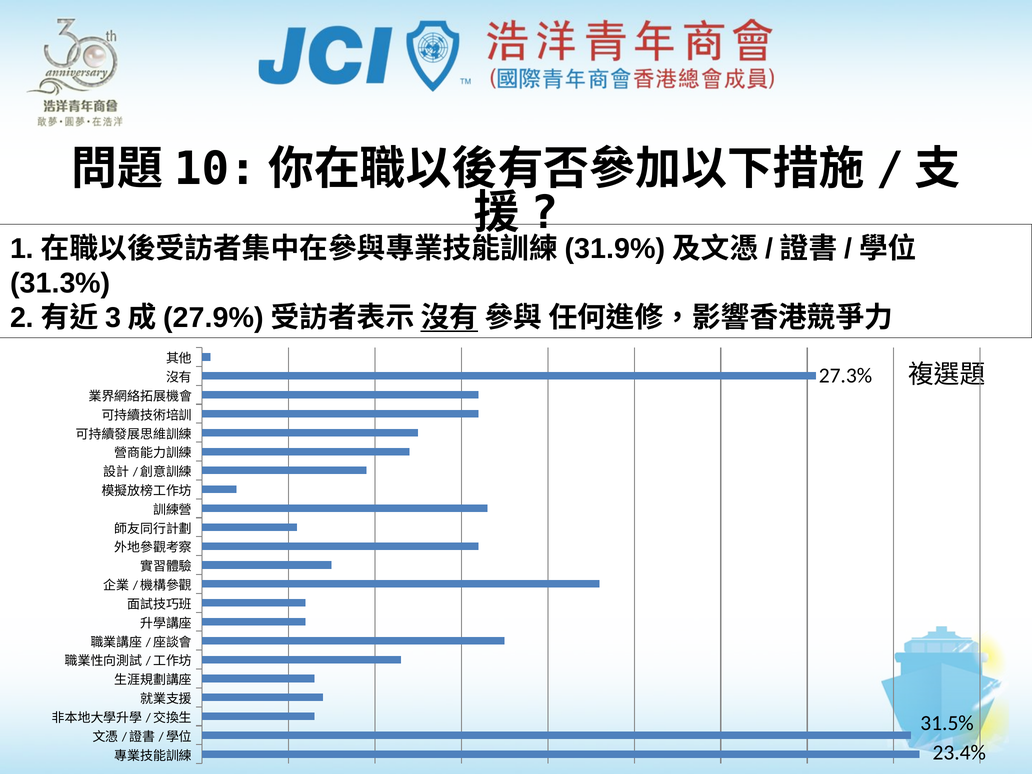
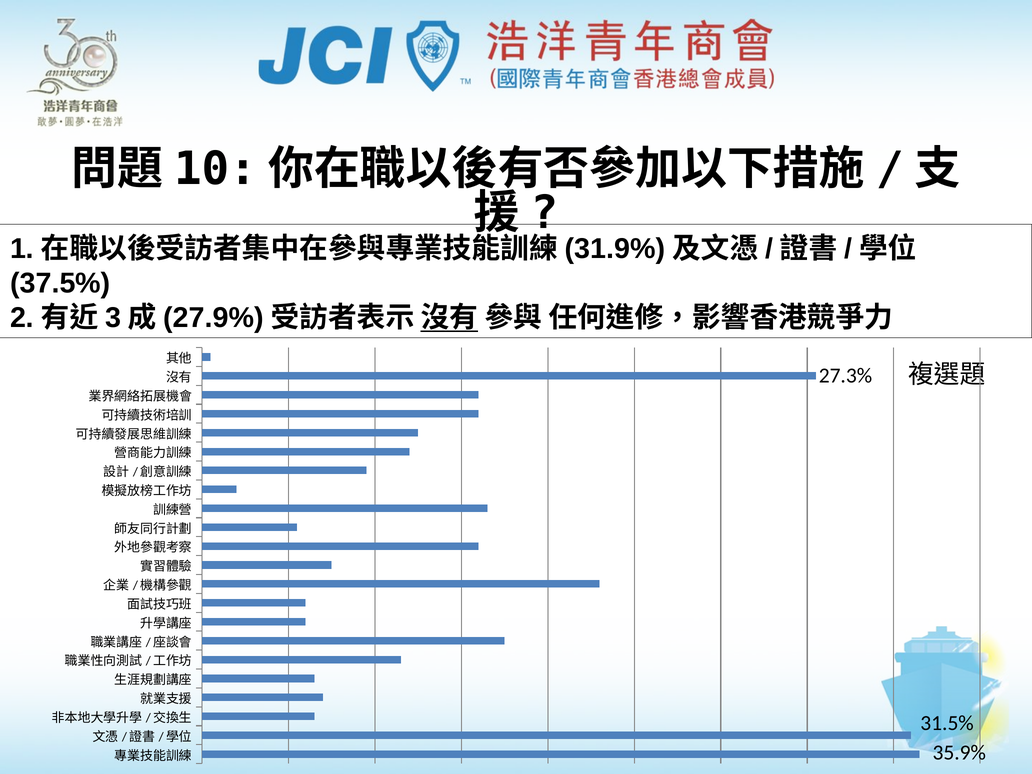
31.3%: 31.3% -> 37.5%
23.4%: 23.4% -> 35.9%
